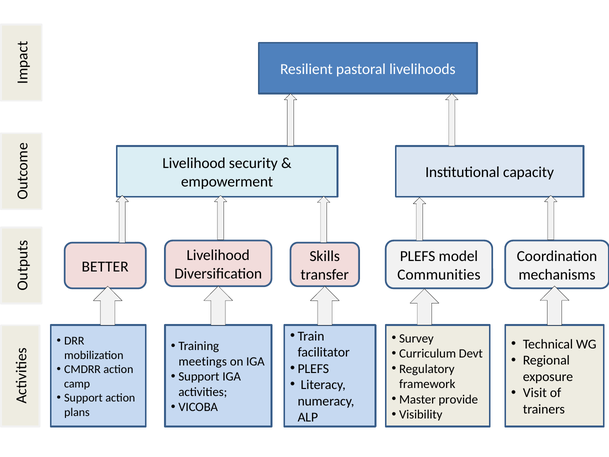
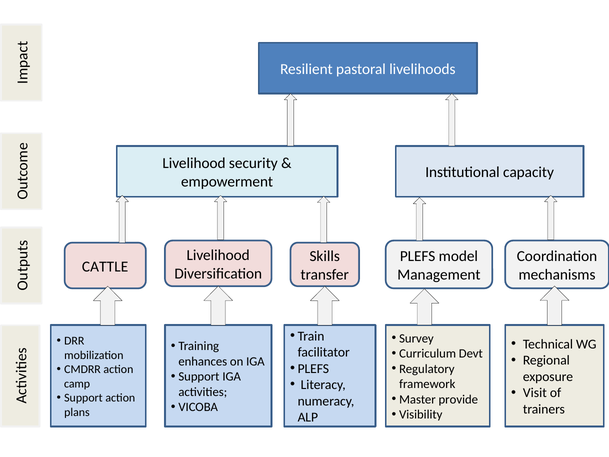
BETTER: BETTER -> CATTLE
Communities: Communities -> Management
meetings: meetings -> enhances
